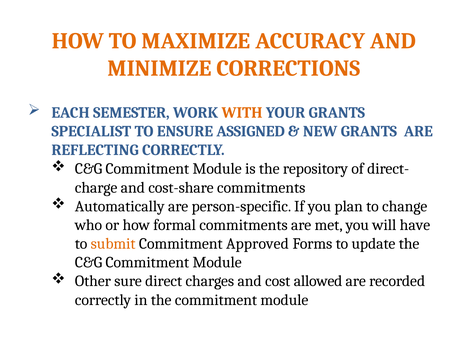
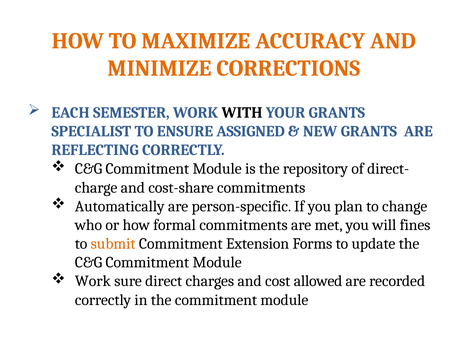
WITH colour: orange -> black
have: have -> fines
Approved: Approved -> Extension
Other at (93, 281): Other -> Work
